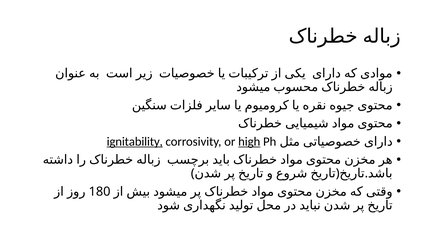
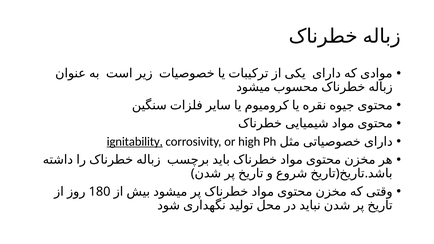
high underline: present -> none
